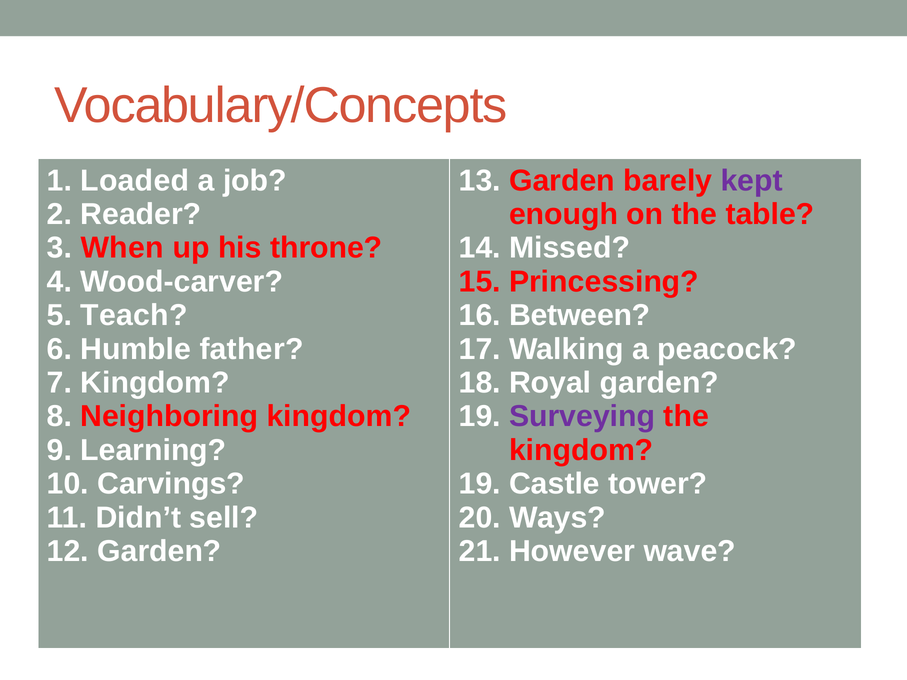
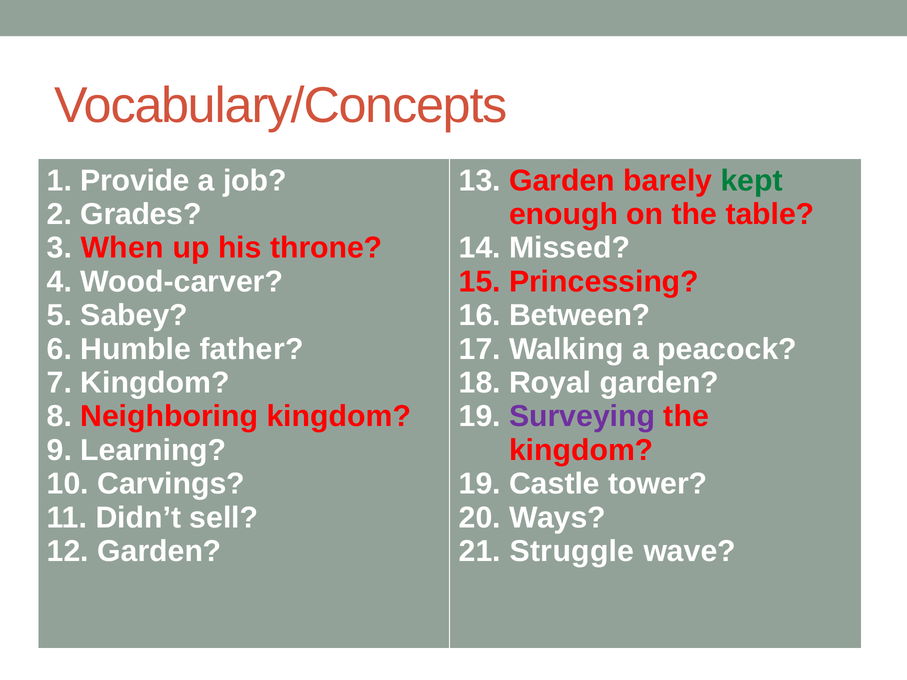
Loaded: Loaded -> Provide
kept colour: purple -> green
Reader: Reader -> Grades
Teach: Teach -> Sabey
However: However -> Struggle
